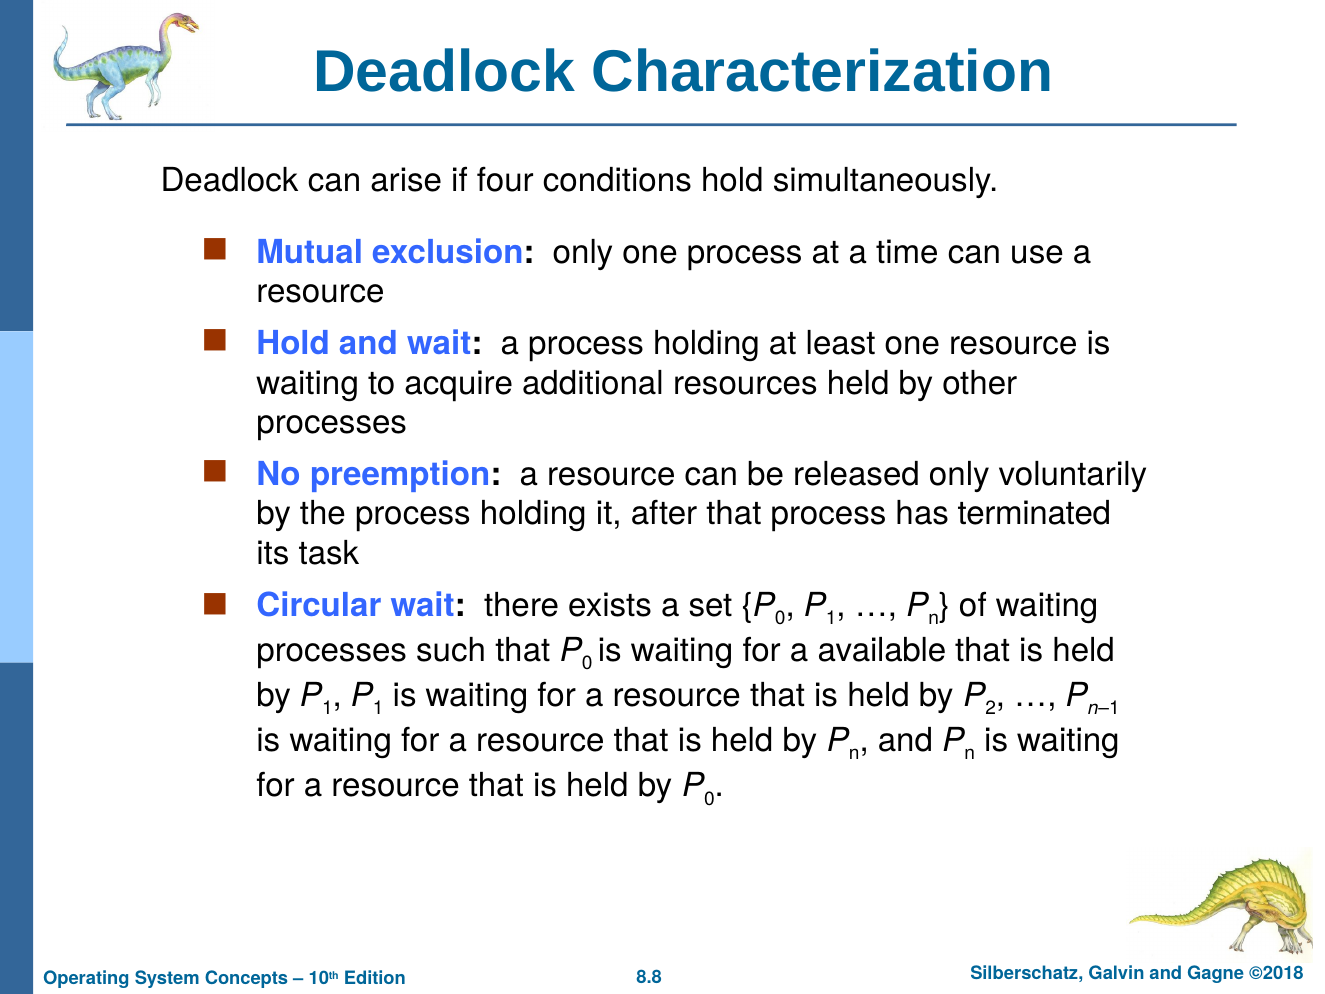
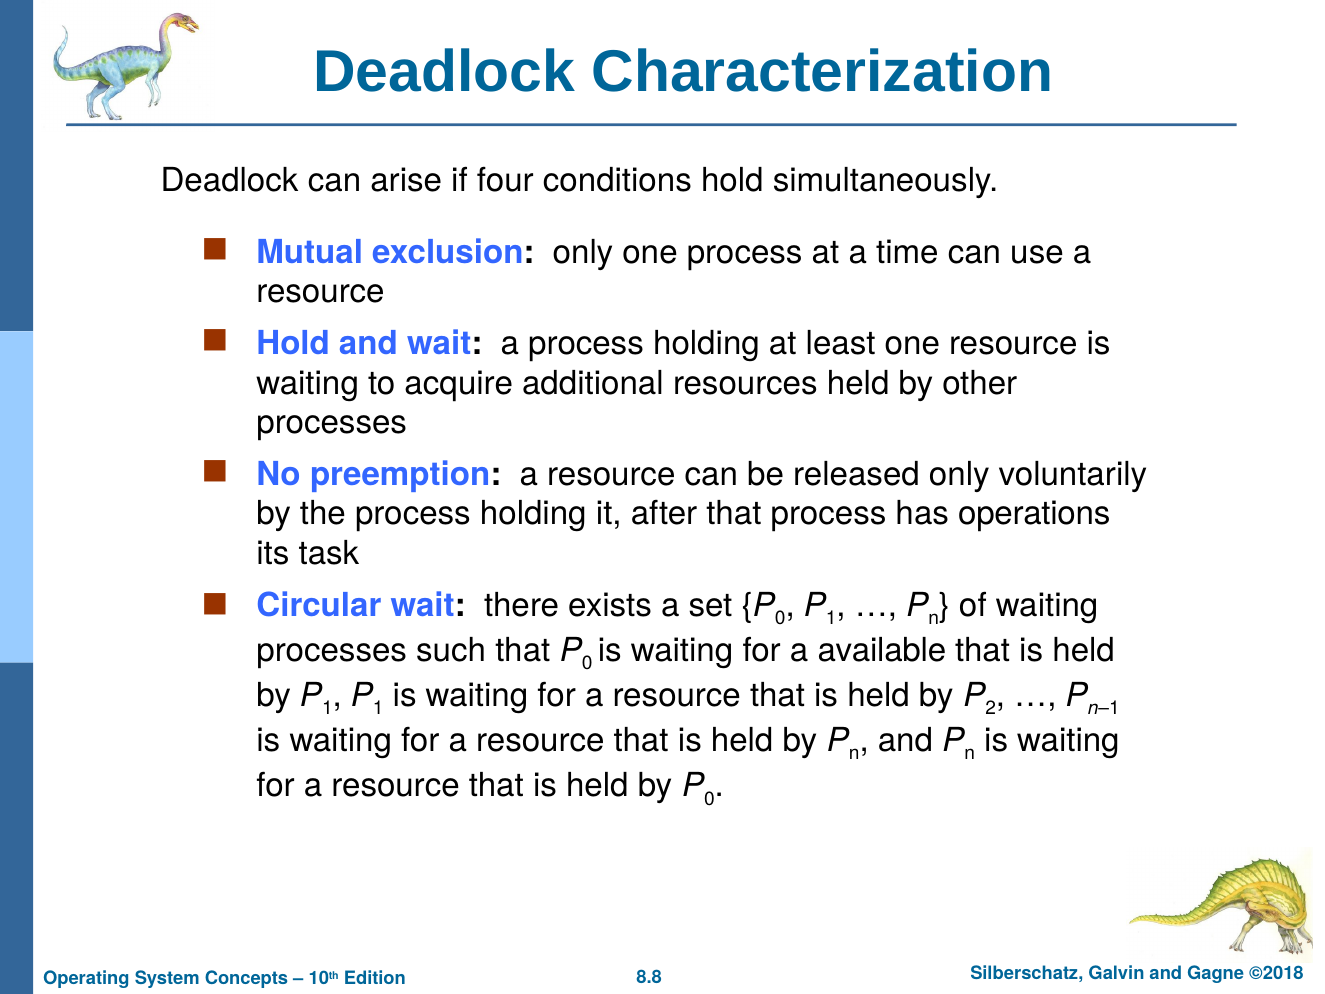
terminated: terminated -> operations
